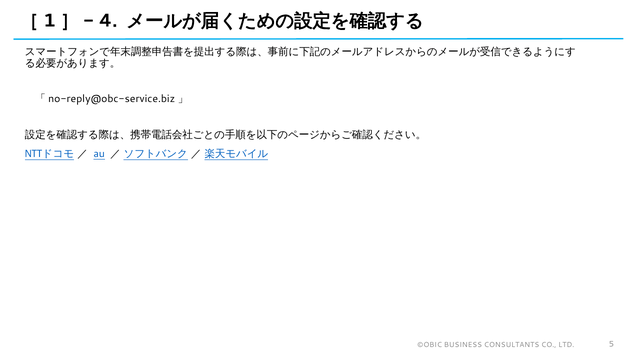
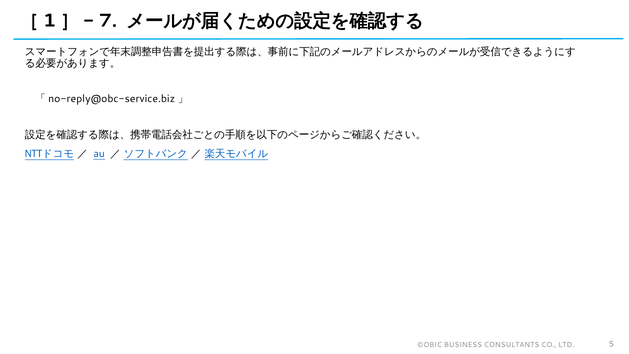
4: 4 -> 7
